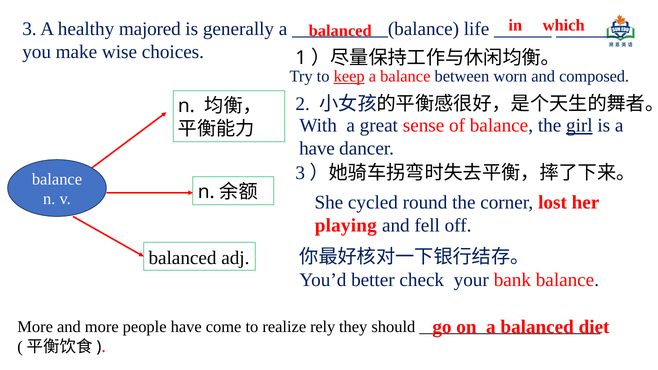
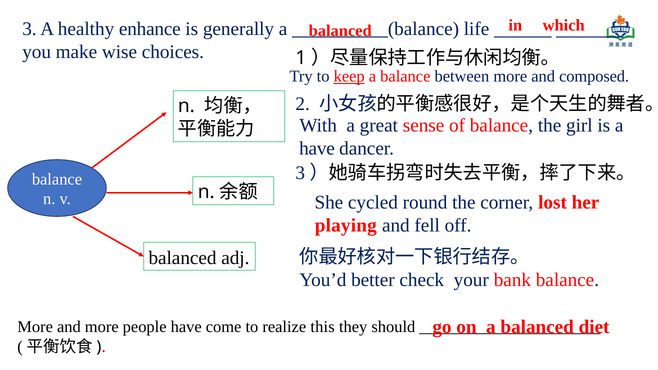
majored: majored -> enhance
between worn: worn -> more
girl underline: present -> none
rely: rely -> this
